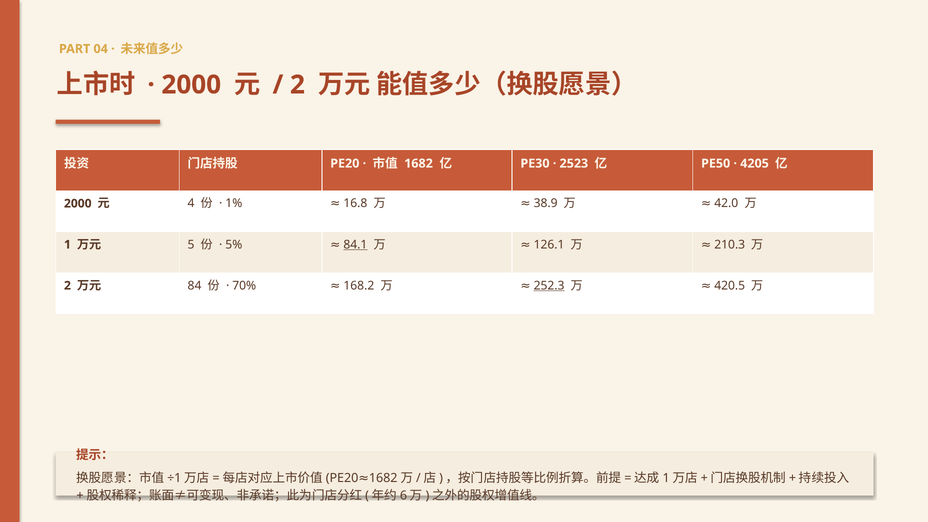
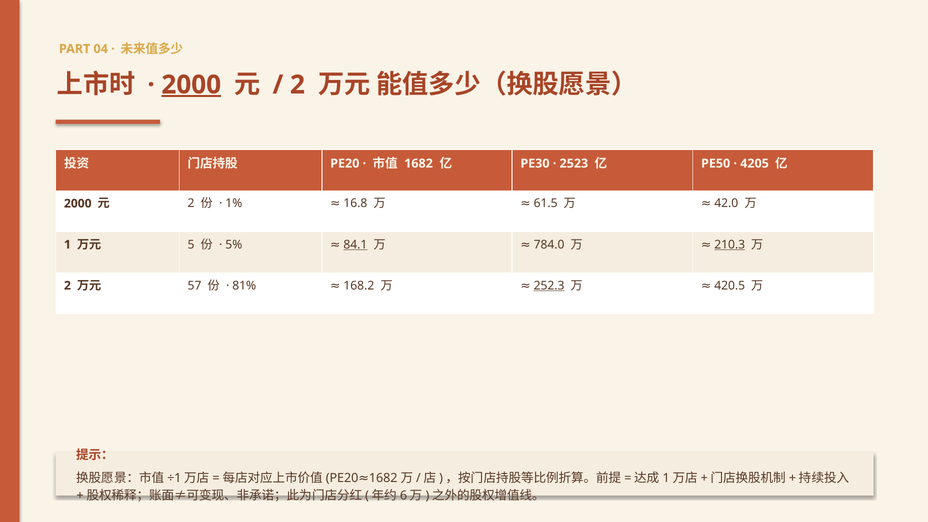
2000 at (191, 85) underline: none -> present
4 at (191, 204): 4 -> 2
38.9: 38.9 -> 61.5
126.1: 126.1 -> 784.0
210.3 underline: none -> present
84: 84 -> 57
70%: 70% -> 81%
